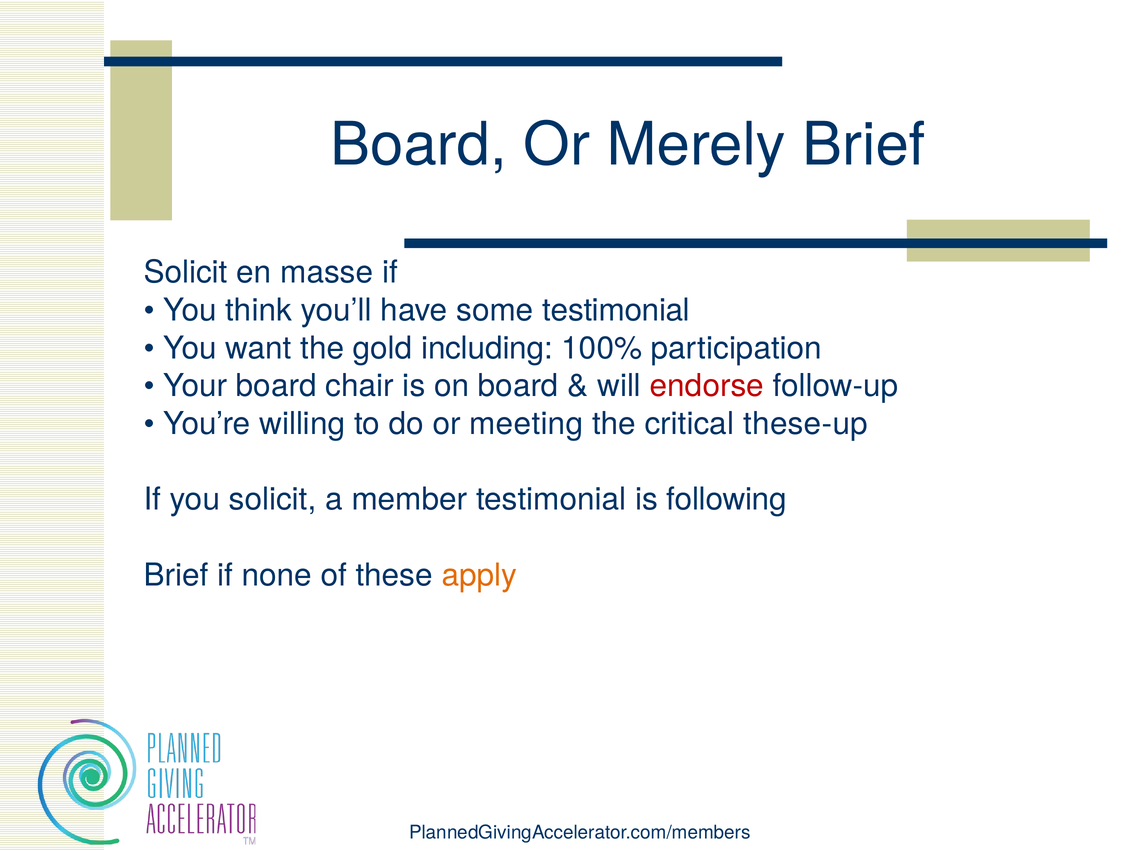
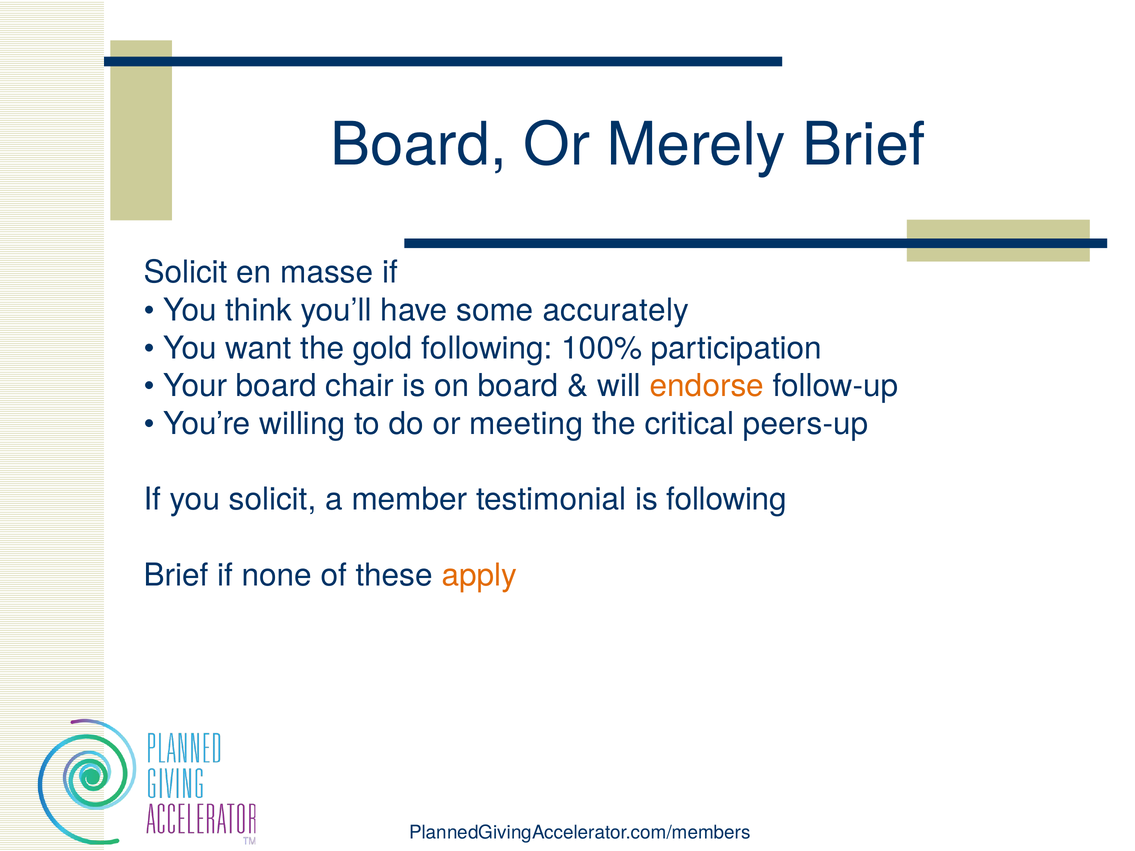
some testimonial: testimonial -> accurately
gold including: including -> following
endorse colour: red -> orange
these-up: these-up -> peers-up
